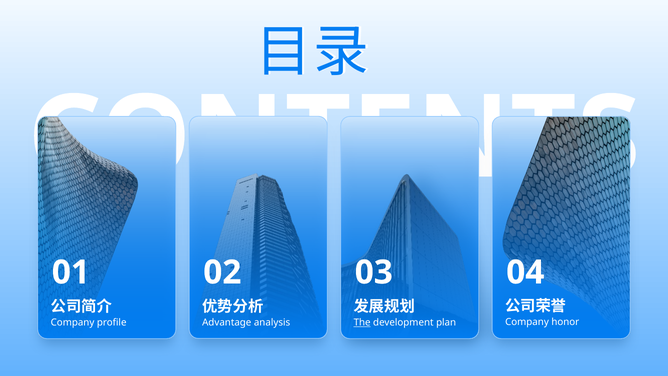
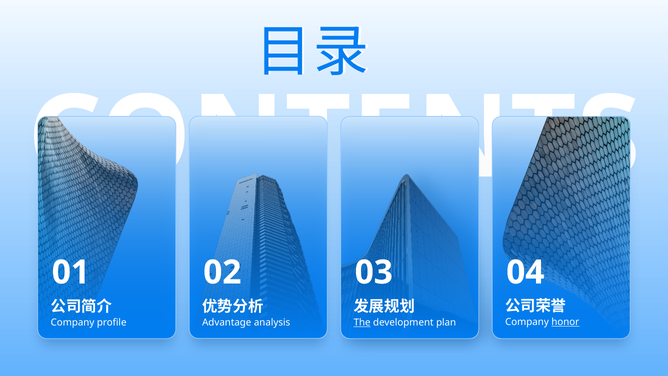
honor underline: none -> present
